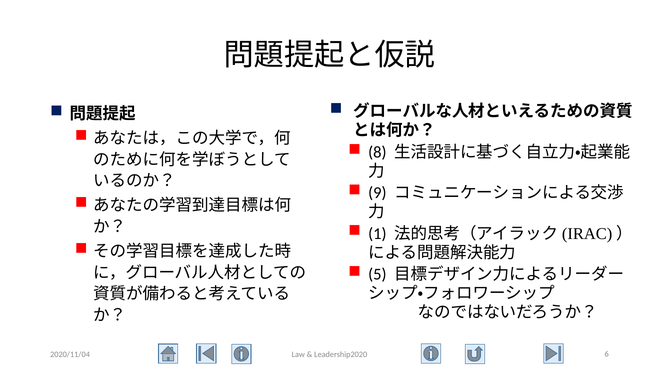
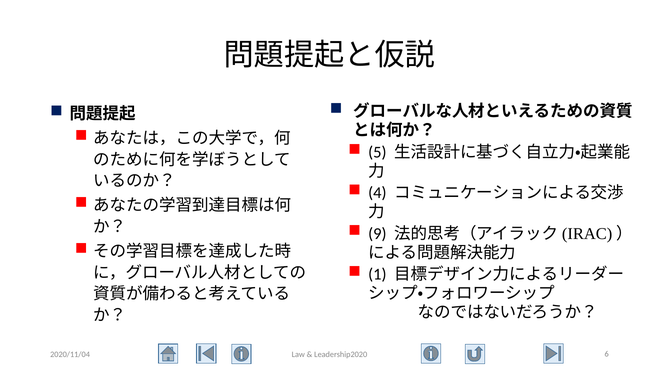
8: 8 -> 5
9: 9 -> 4
1: 1 -> 9
5: 5 -> 1
